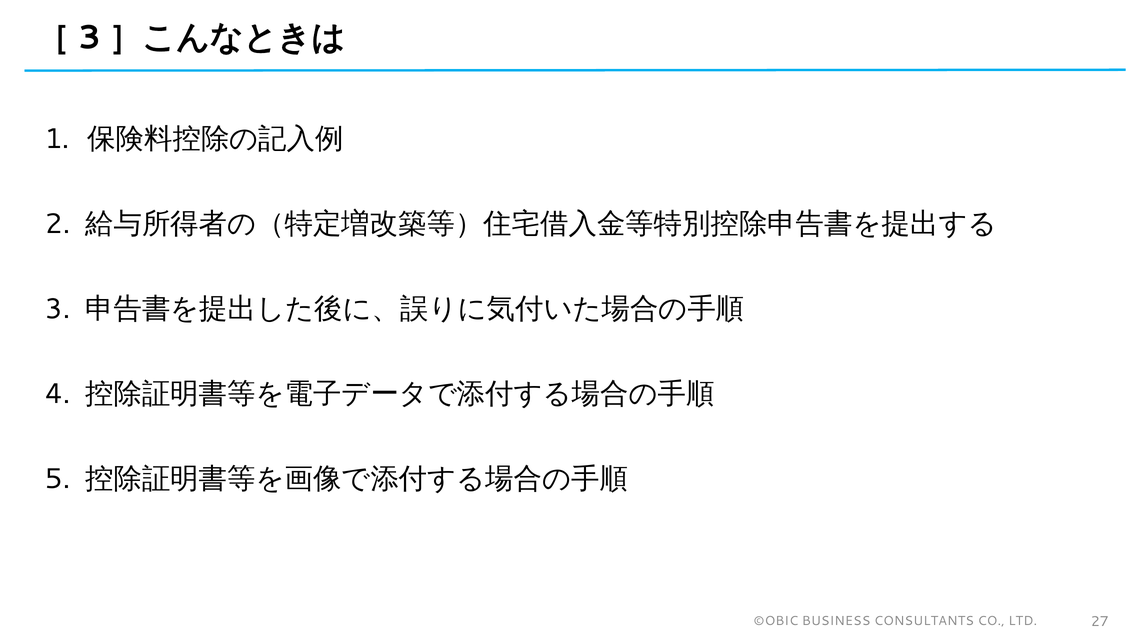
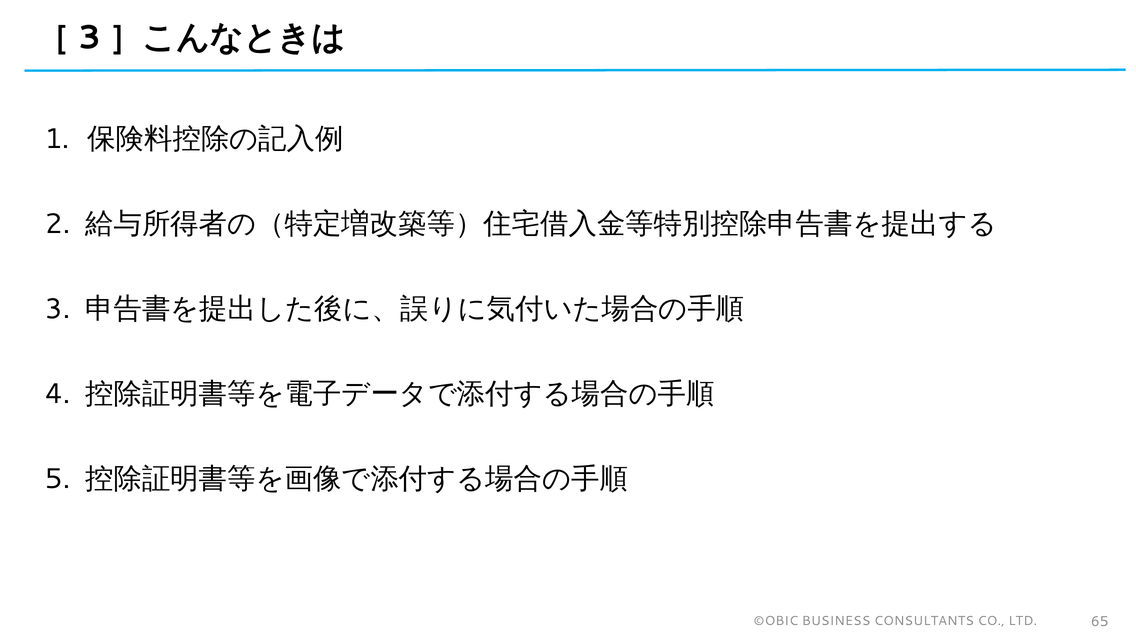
27: 27 -> 65
